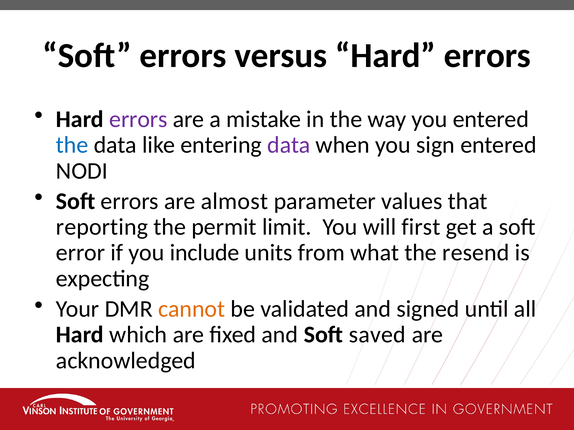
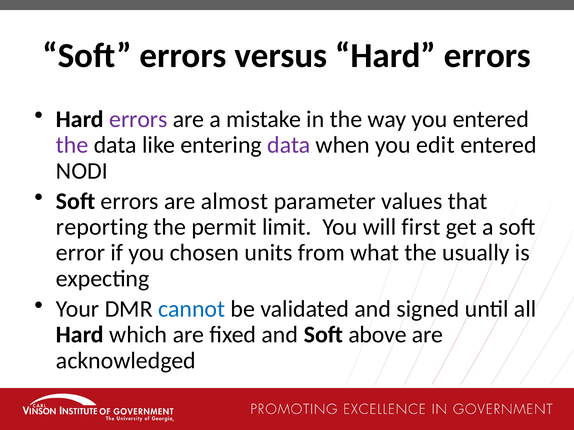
the at (72, 145) colour: blue -> purple
sign: sign -> edit
include: include -> chosen
resend: resend -> usually
cannot colour: orange -> blue
saved: saved -> above
